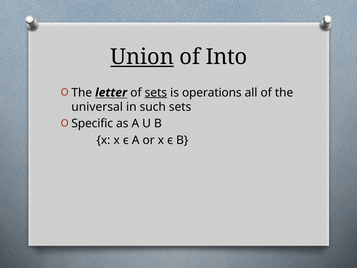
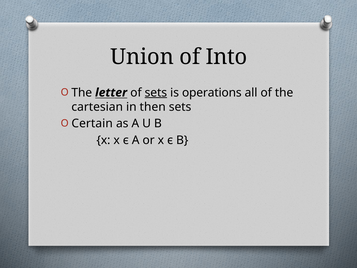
Union underline: present -> none
universal: universal -> cartesian
such: such -> then
Specific: Specific -> Certain
